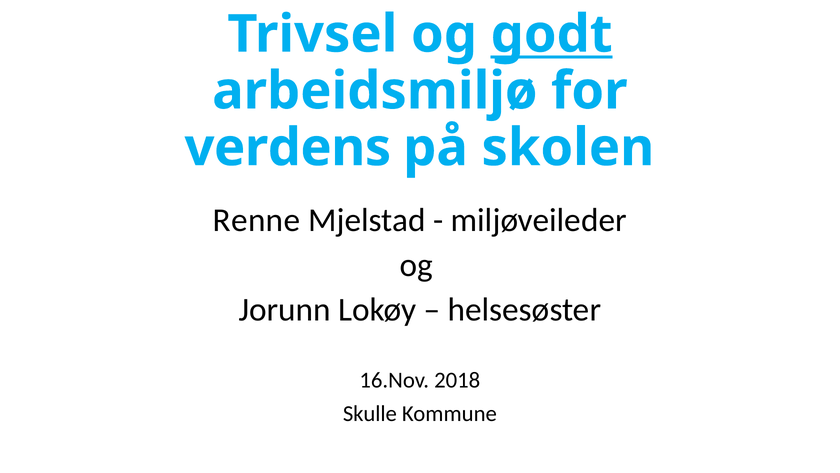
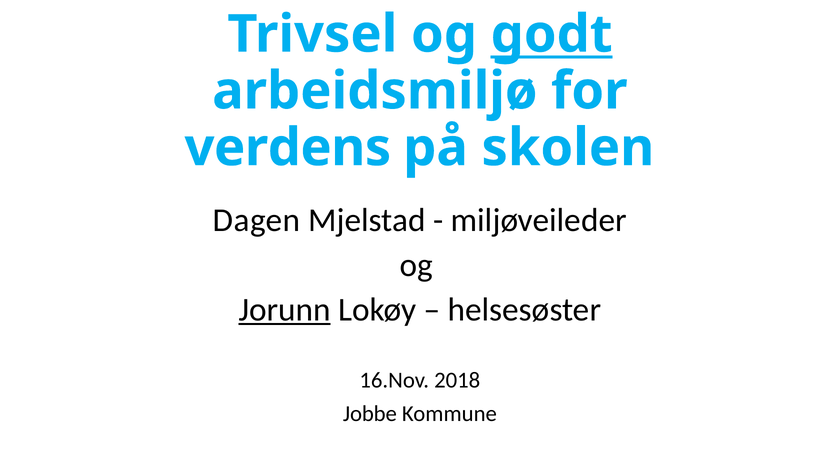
Renne: Renne -> Dagen
Jorunn underline: none -> present
Skulle: Skulle -> Jobbe
